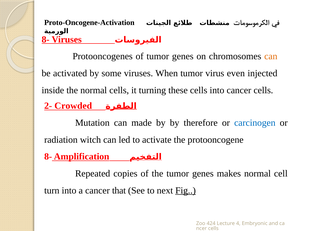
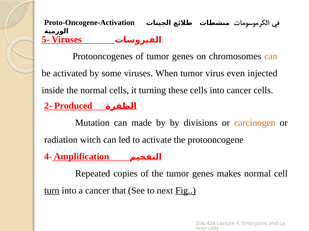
8- at (46, 40): 8- -> 5-
Crowded: Crowded -> Produced
therefore: therefore -> divisions
carcinogen colour: blue -> orange
8- at (48, 157): 8- -> 4-
turn underline: none -> present
